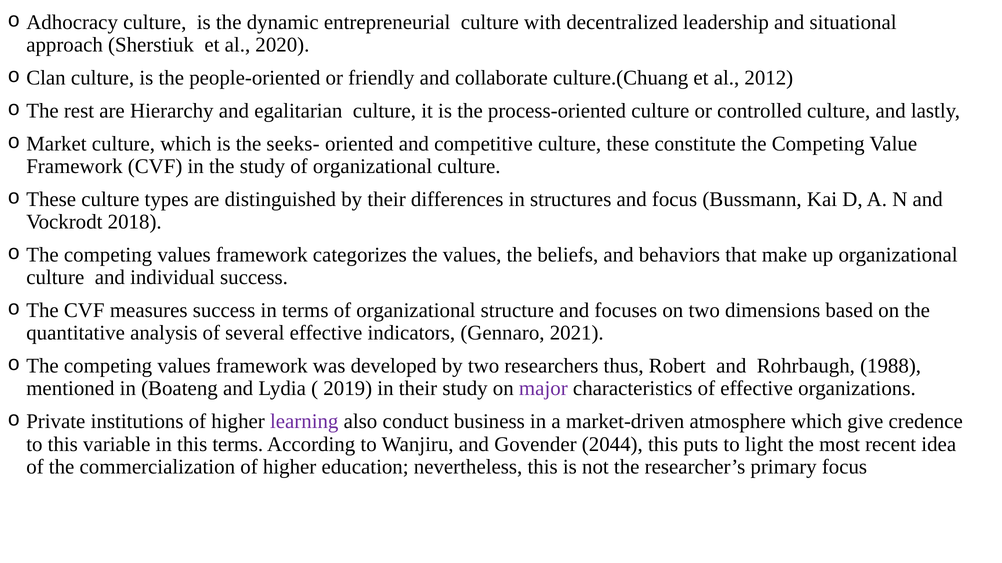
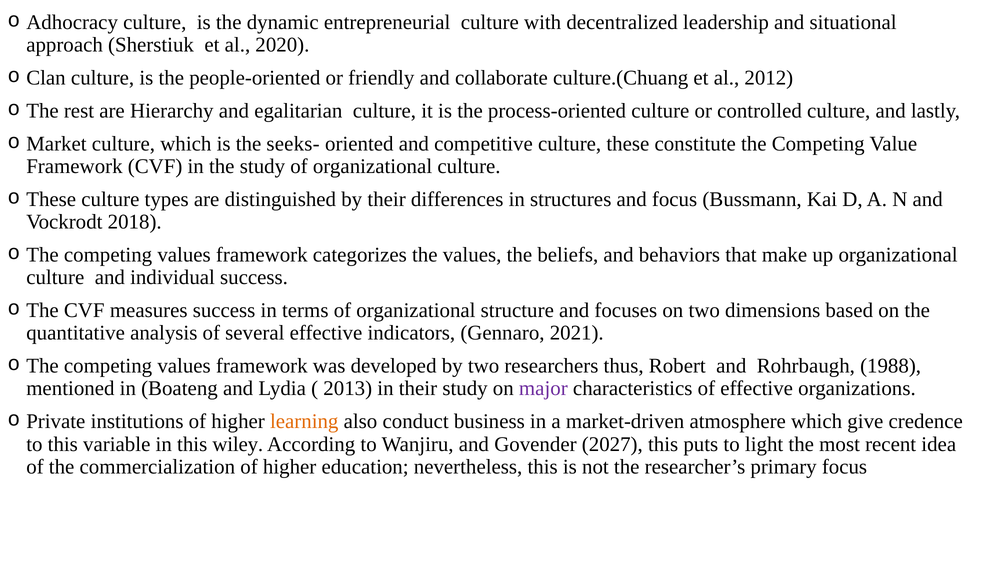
2019: 2019 -> 2013
learning colour: purple -> orange
this terms: terms -> wiley
2044: 2044 -> 2027
